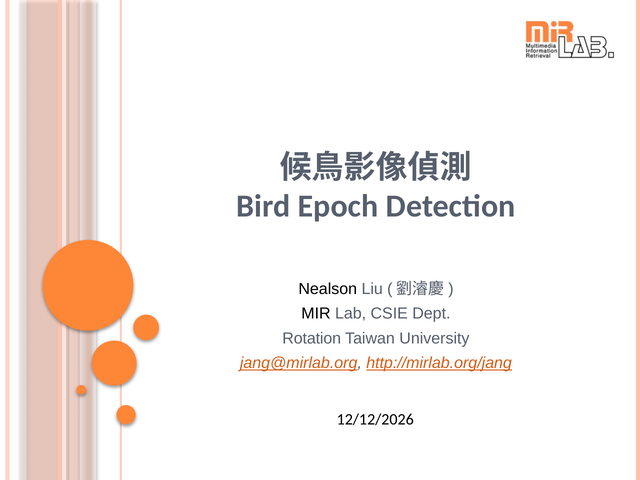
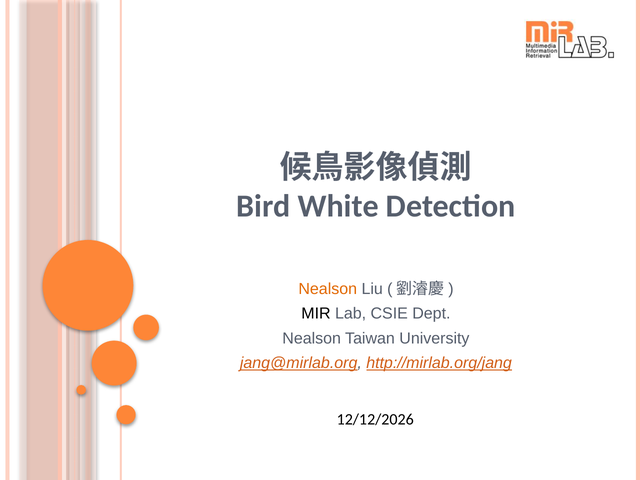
Epoch: Epoch -> White
Nealson at (328, 289) colour: black -> orange
Rotation at (312, 338): Rotation -> Nealson
